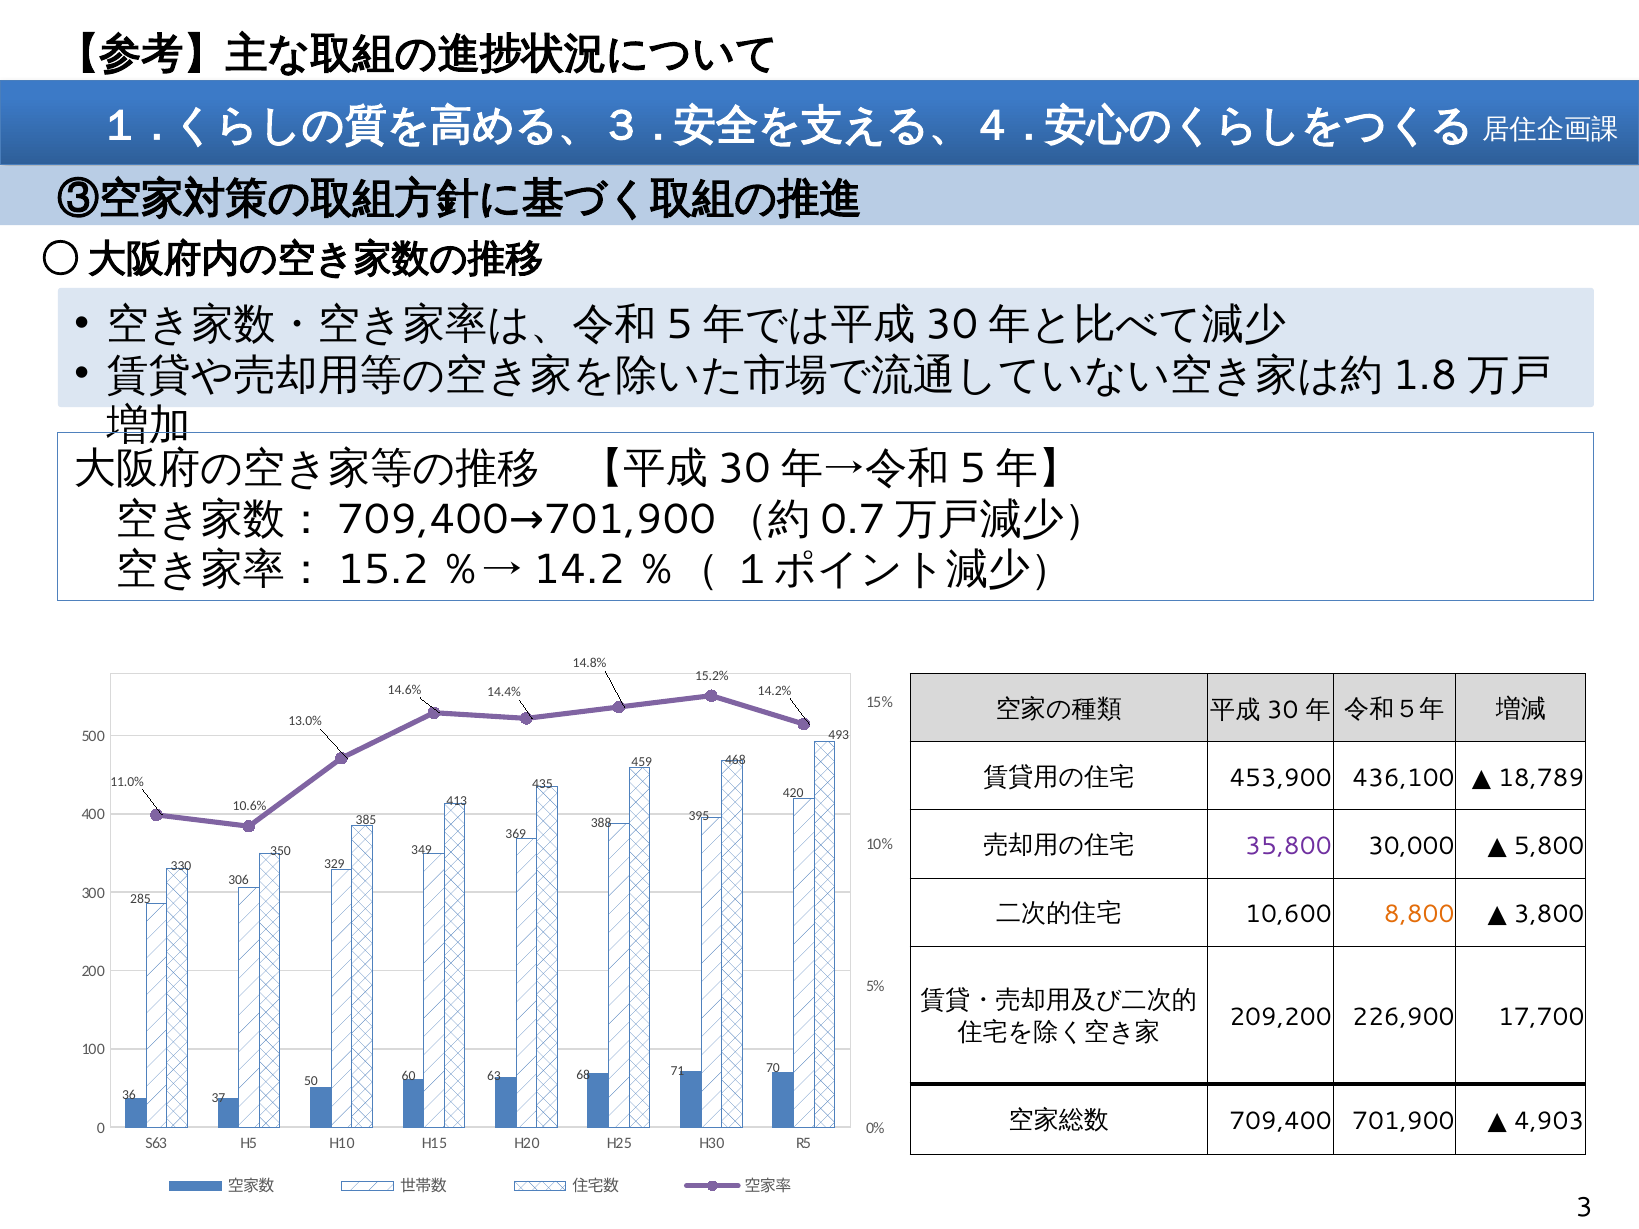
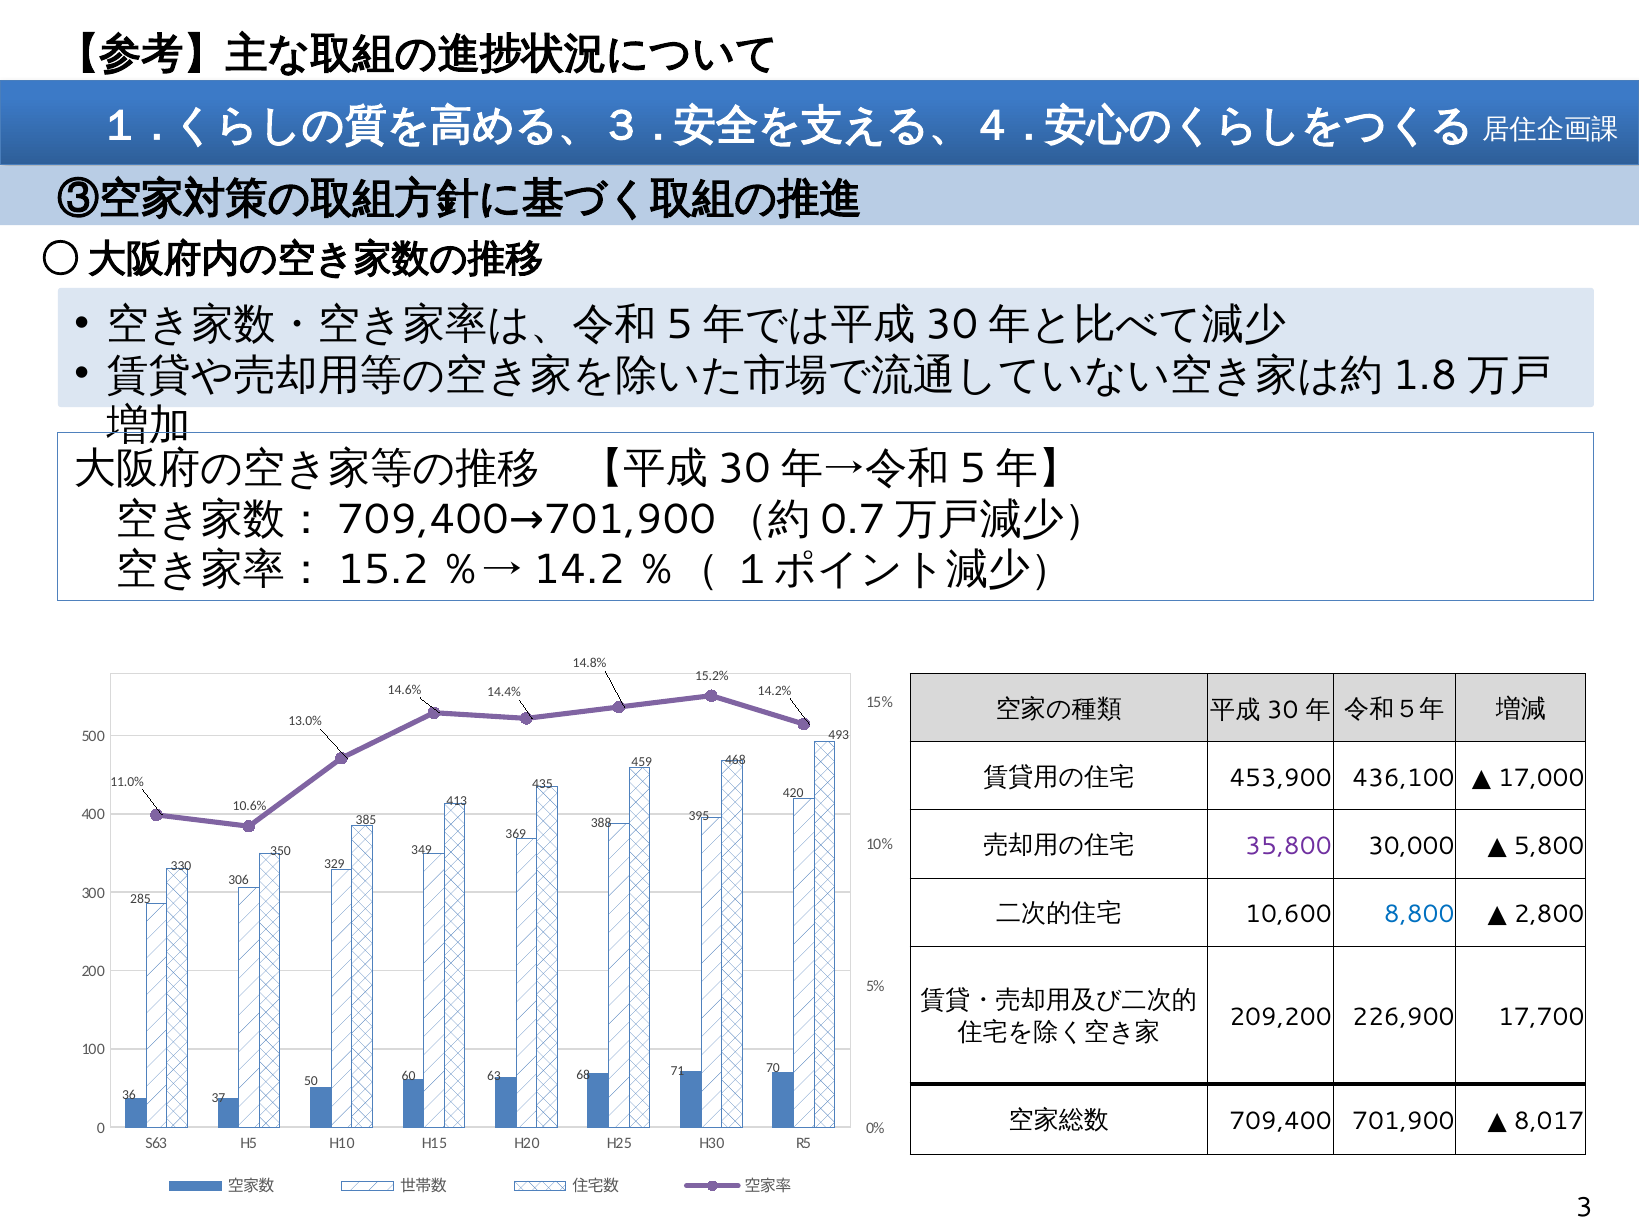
18,789: 18,789 -> 17,000
8,800 colour: orange -> blue
3,800: 3,800 -> 2,800
4,903: 4,903 -> 8,017
